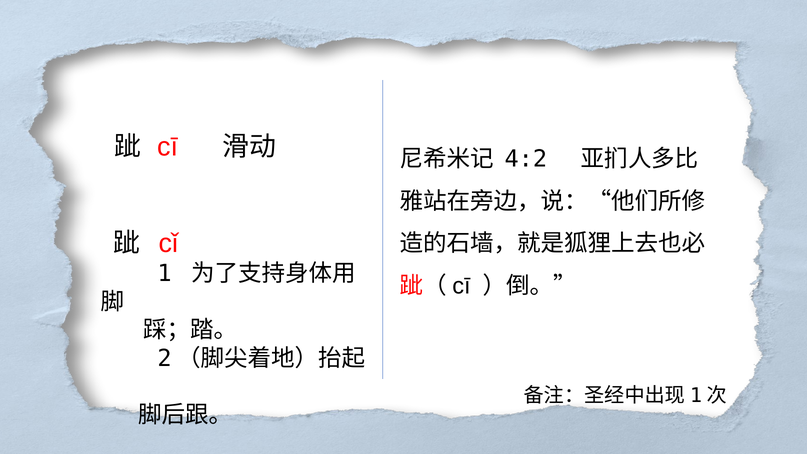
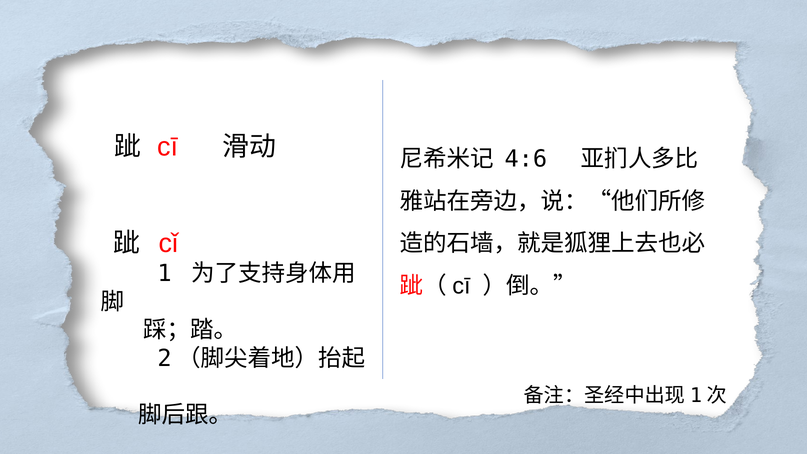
4:2: 4:2 -> 4:6
